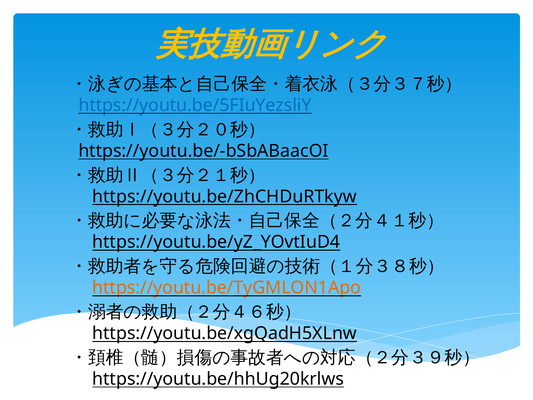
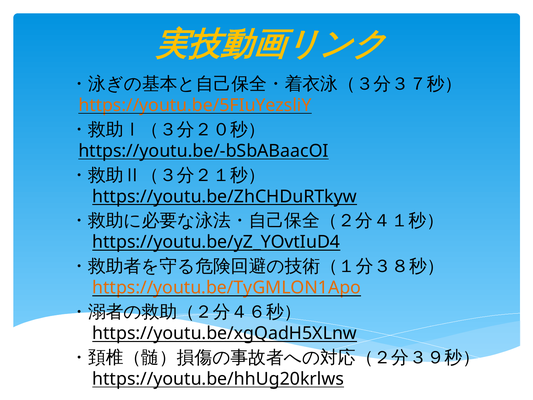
https://youtu.be/5FIuYezsliY colour: blue -> orange
